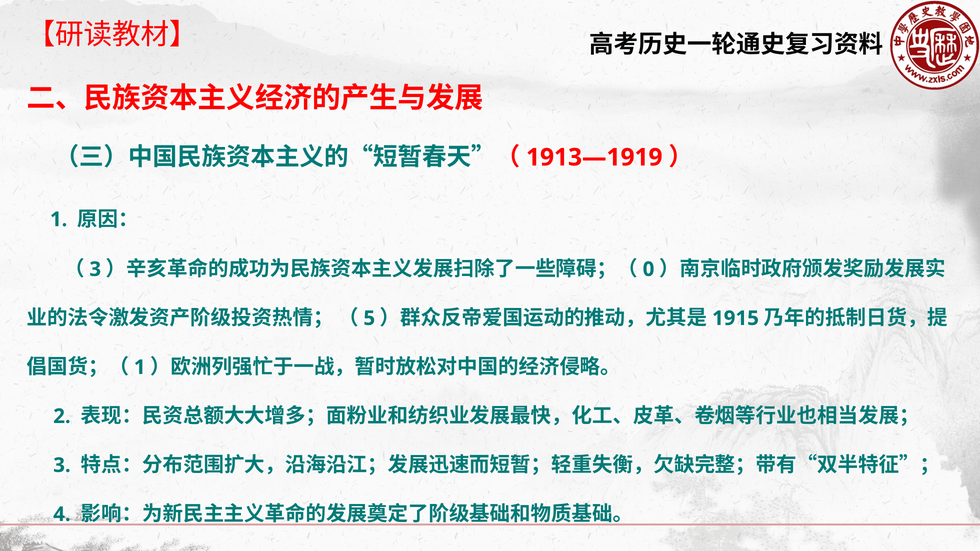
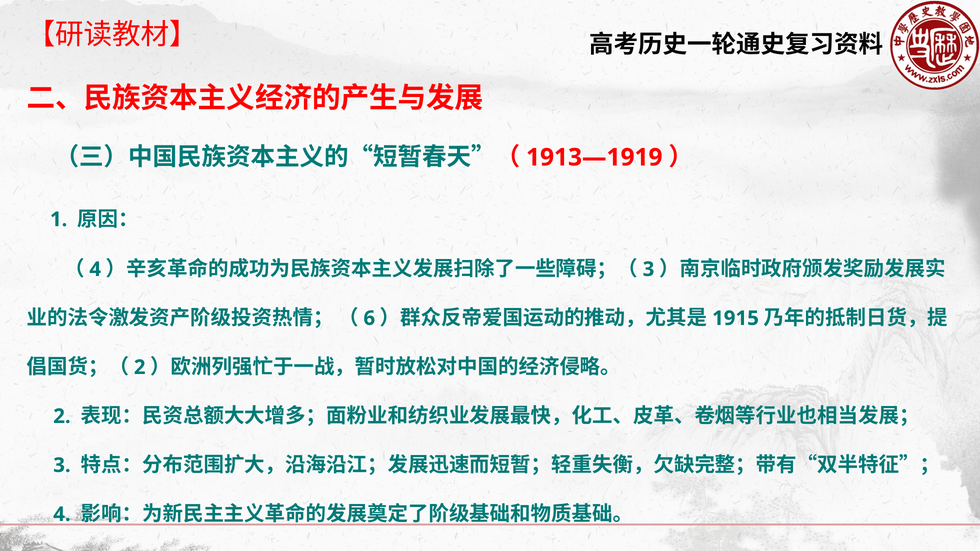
3 at (95, 269): 3 -> 4
0 at (649, 269): 0 -> 3
5: 5 -> 6
1 at (140, 367): 1 -> 2
